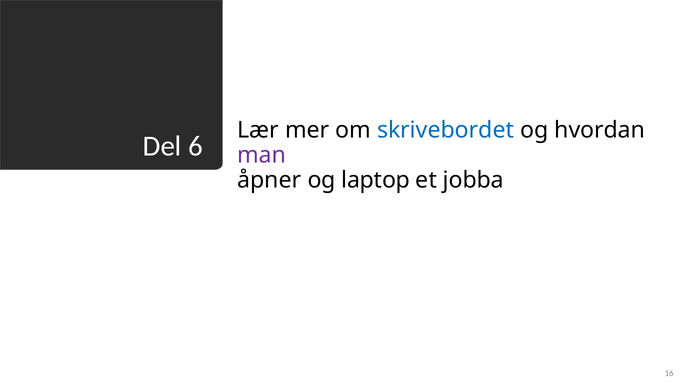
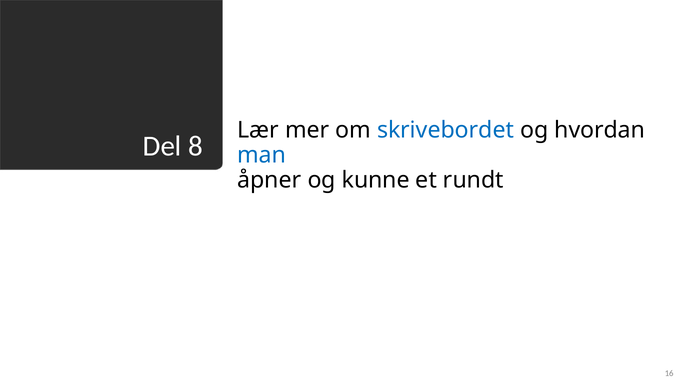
6: 6 -> 8
man colour: purple -> blue
laptop: laptop -> kunne
jobba: jobba -> rundt
